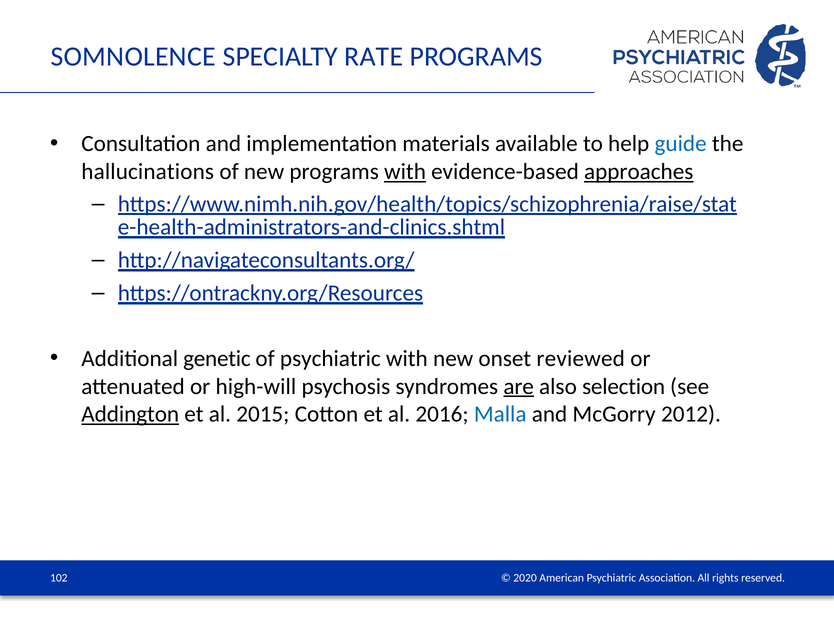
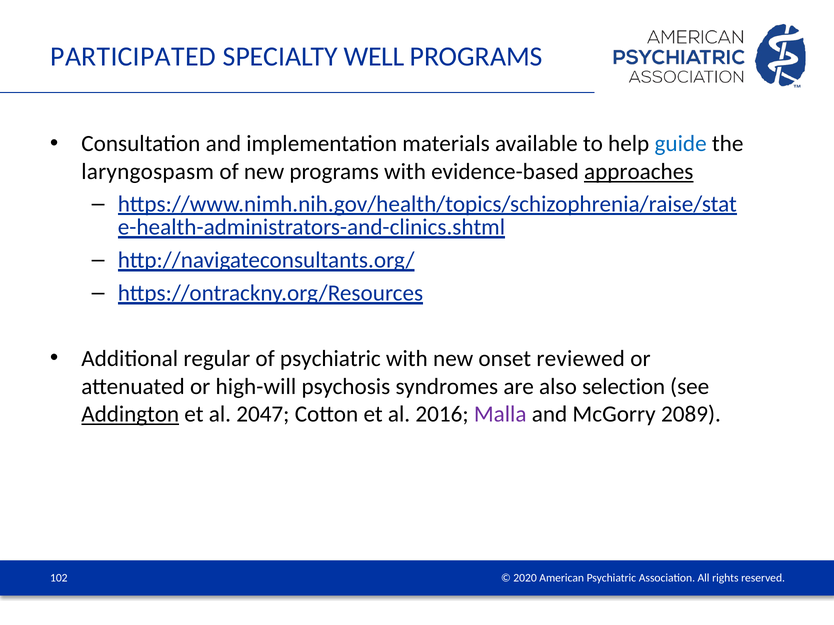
SOMNOLENCE: SOMNOLENCE -> PARTICIPATED
RATE: RATE -> WELL
hallucinations: hallucinations -> laryngospasm
with at (405, 172) underline: present -> none
genetic: genetic -> regular
are underline: present -> none
2015: 2015 -> 2047
Malla colour: blue -> purple
2012: 2012 -> 2089
